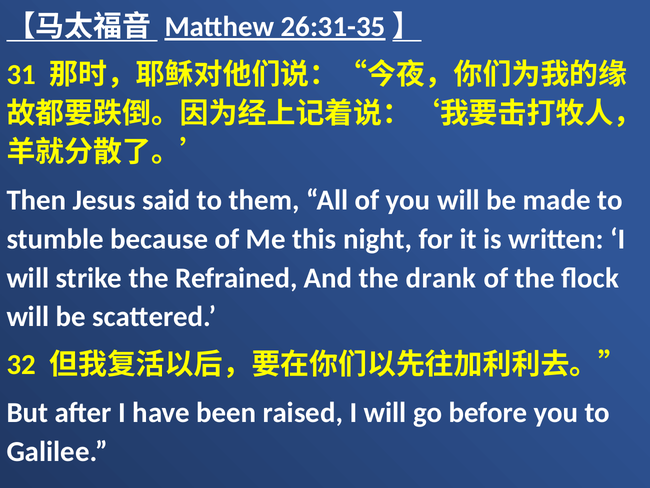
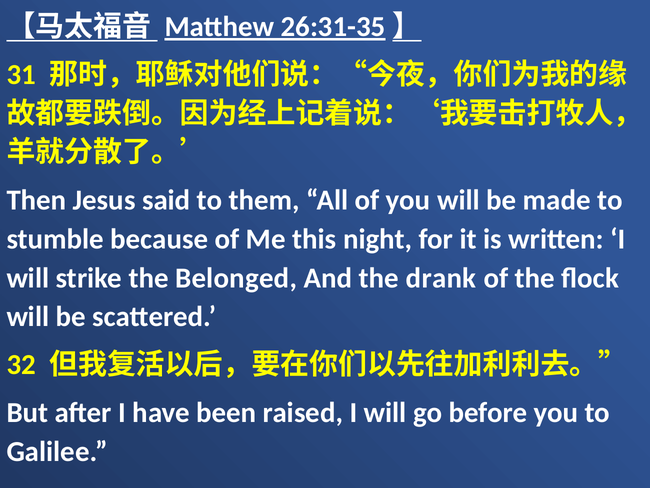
Refrained: Refrained -> Belonged
